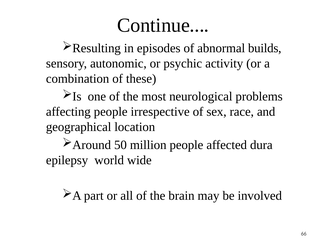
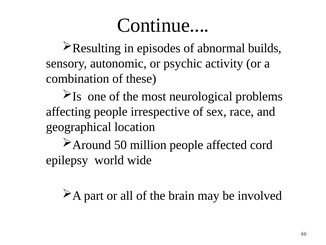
dura: dura -> cord
